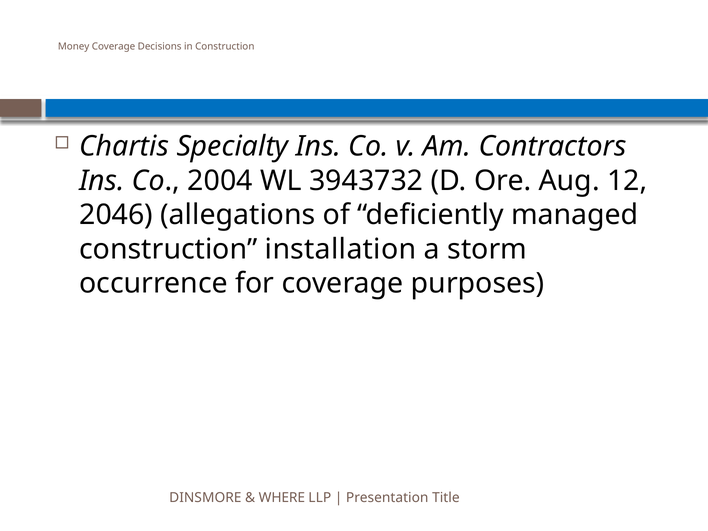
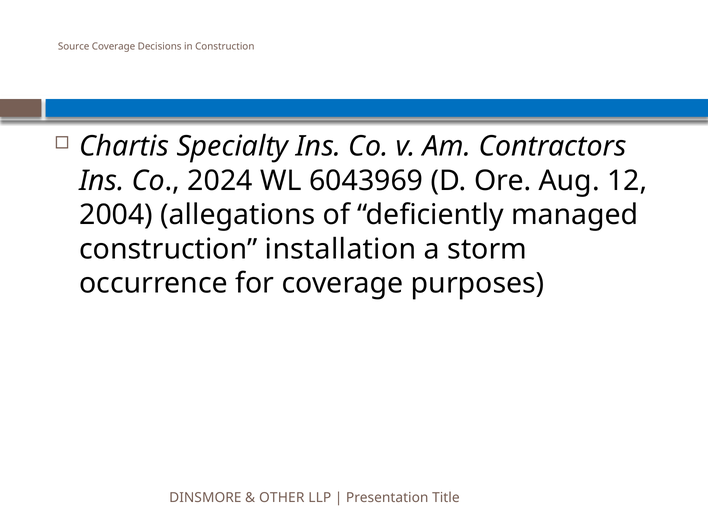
Money: Money -> Source
2004: 2004 -> 2024
3943732: 3943732 -> 6043969
2046: 2046 -> 2004
WHERE: WHERE -> OTHER
